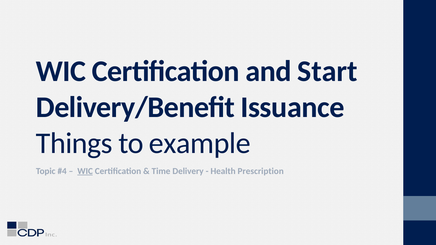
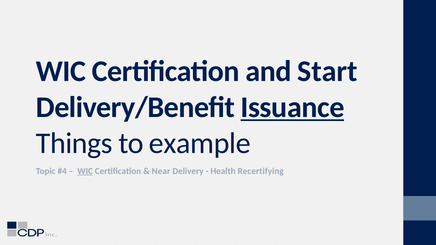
Issuance underline: none -> present
Time: Time -> Near
Prescription: Prescription -> Recertifying
